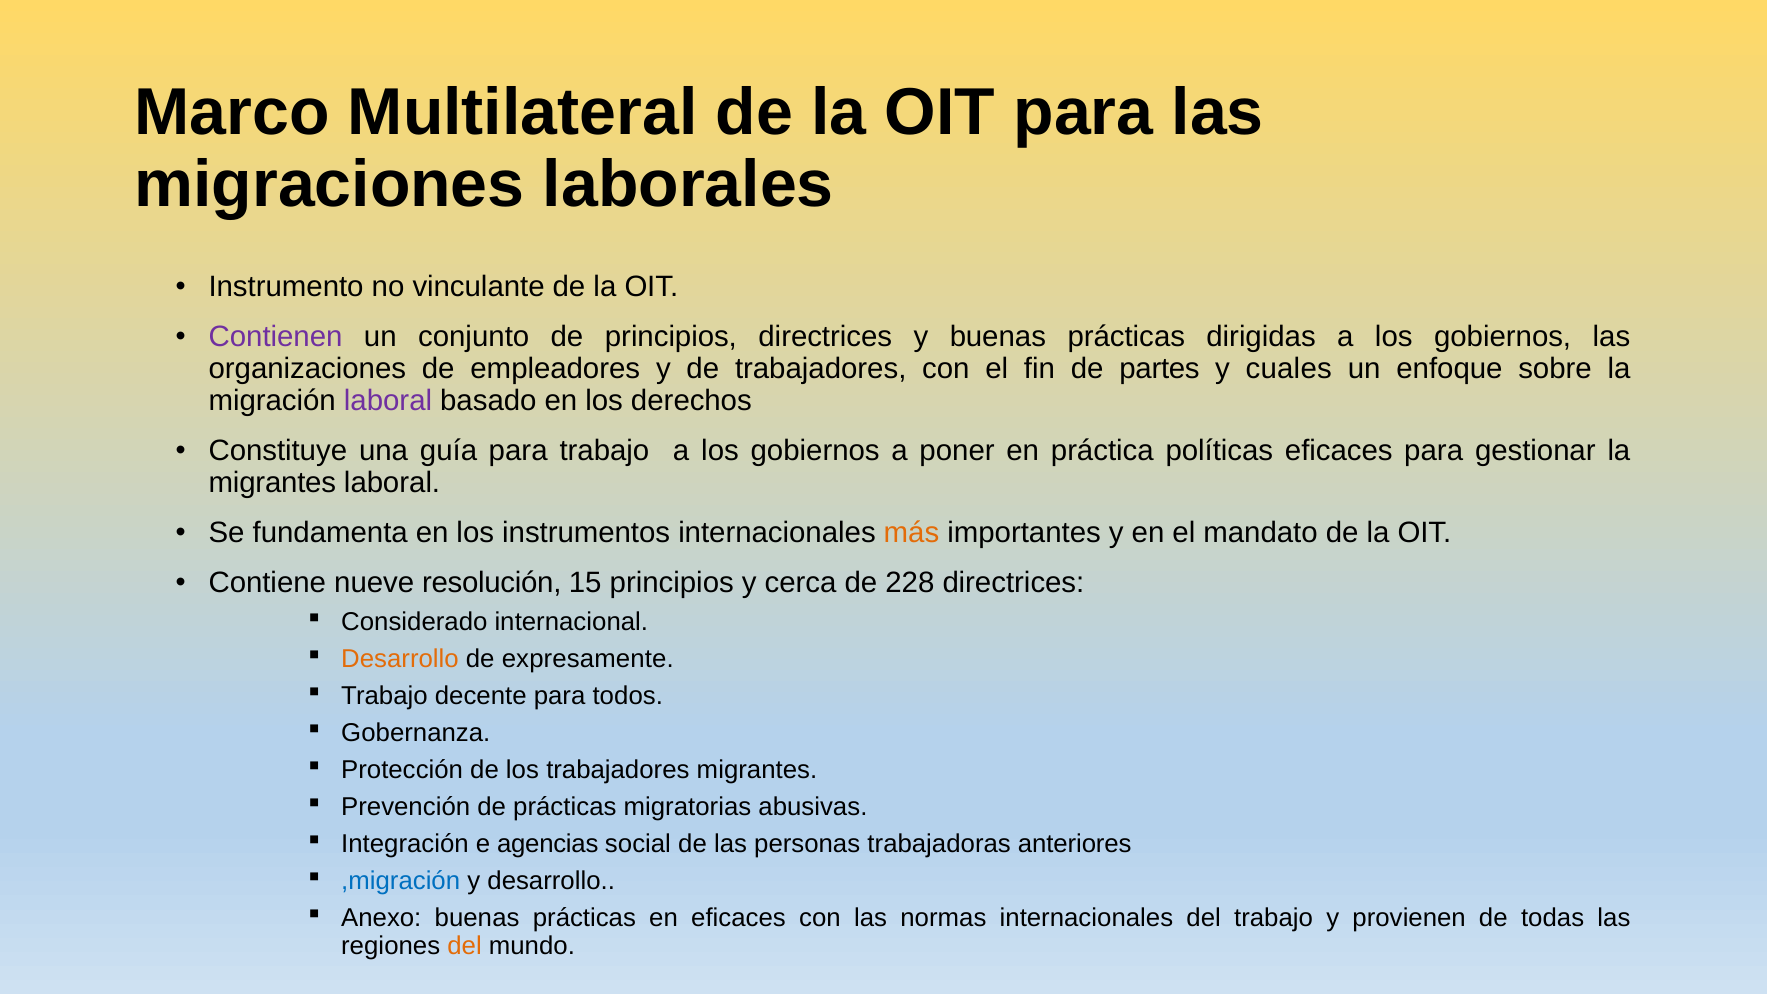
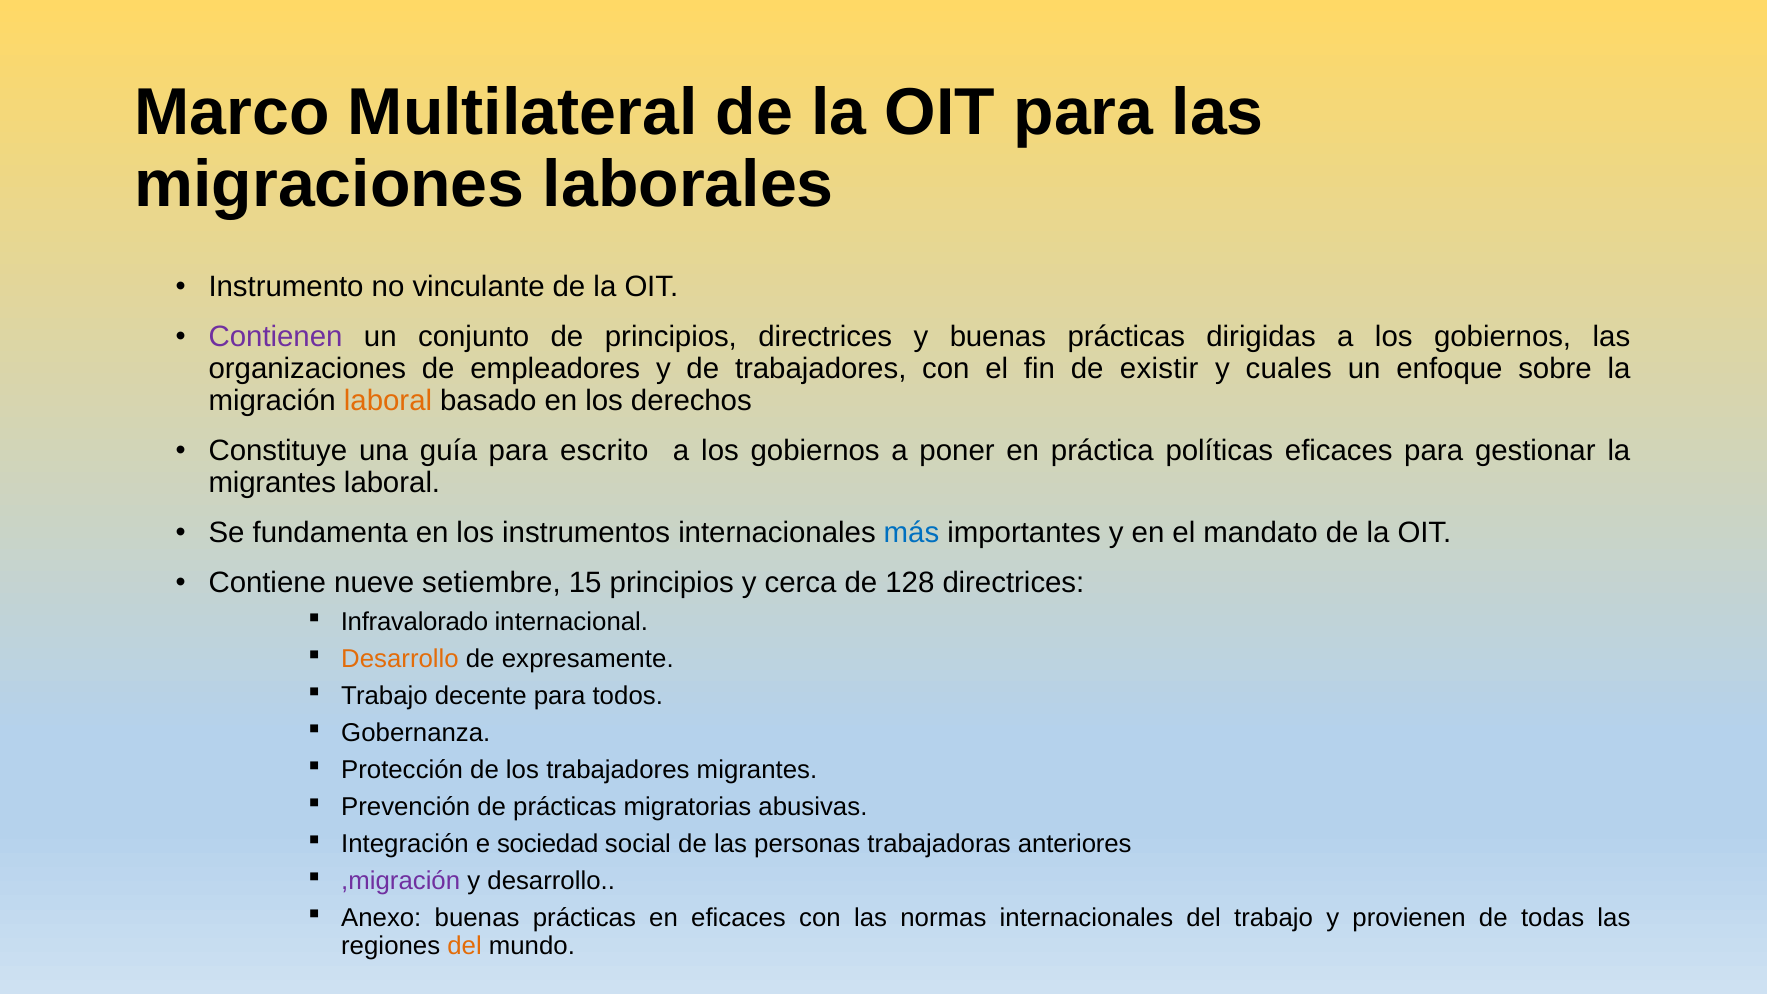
partes: partes -> existir
laboral at (388, 401) colour: purple -> orange
para trabajo: trabajo -> escrito
más colour: orange -> blue
resolución: resolución -> setiembre
228: 228 -> 128
Considerado: Considerado -> Infravalorado
agencias: agencias -> sociedad
,migración colour: blue -> purple
